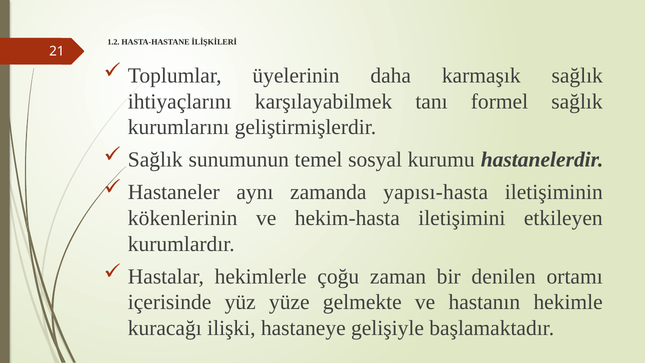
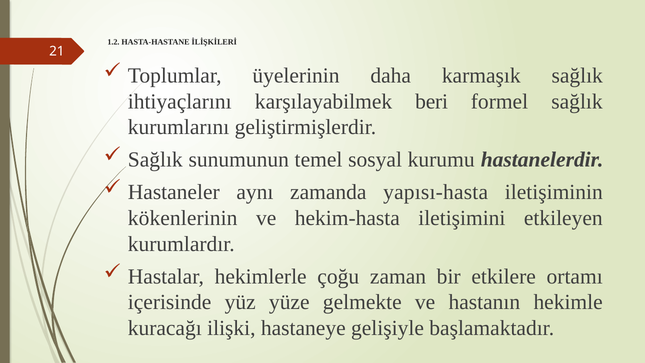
tanı: tanı -> beri
denilen: denilen -> etkilere
